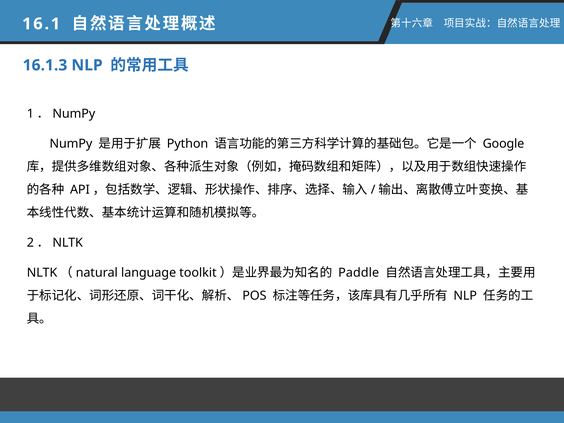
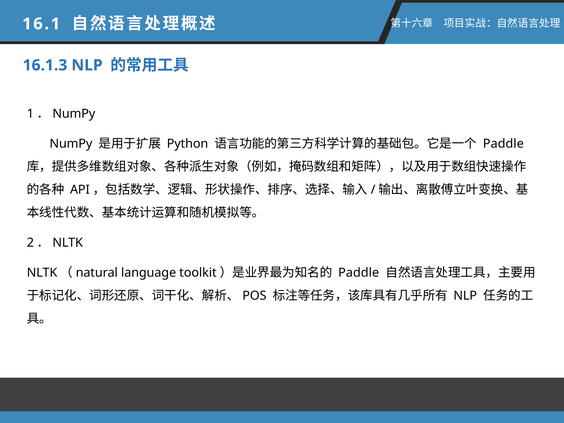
Google at (503, 144): Google -> Paddle
